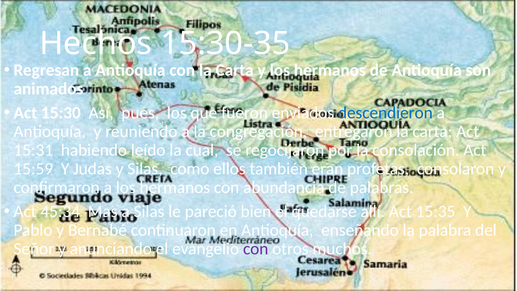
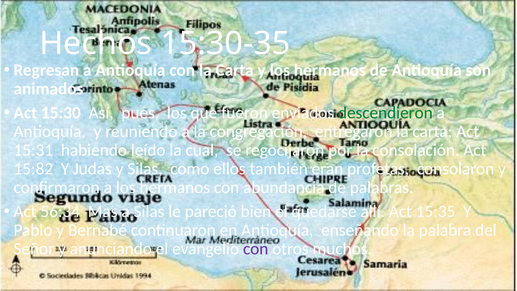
descendieron colour: blue -> green
15:59: 15:59 -> 15:82
45:34: 45:34 -> 56:34
